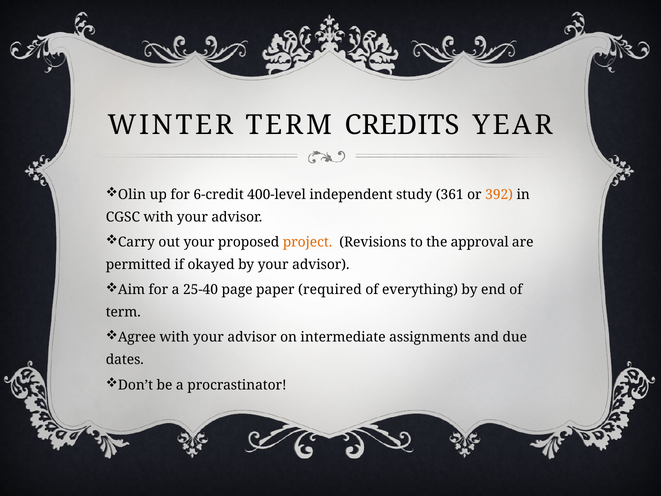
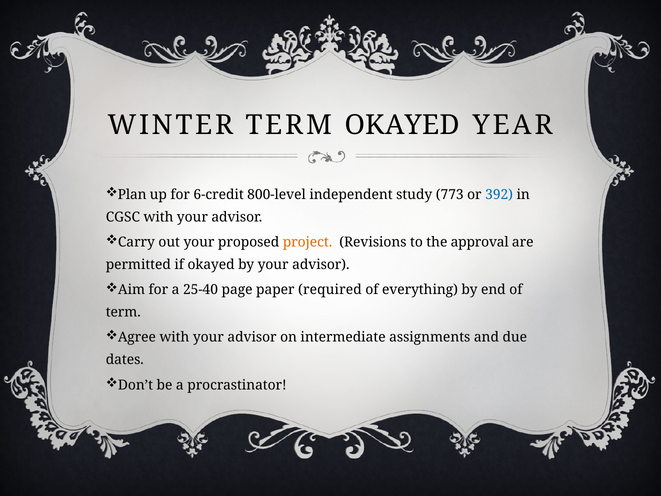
TERM CREDITS: CREDITS -> OKAYED
Olin: Olin -> Plan
400-level: 400-level -> 800-level
361: 361 -> 773
392 colour: orange -> blue
